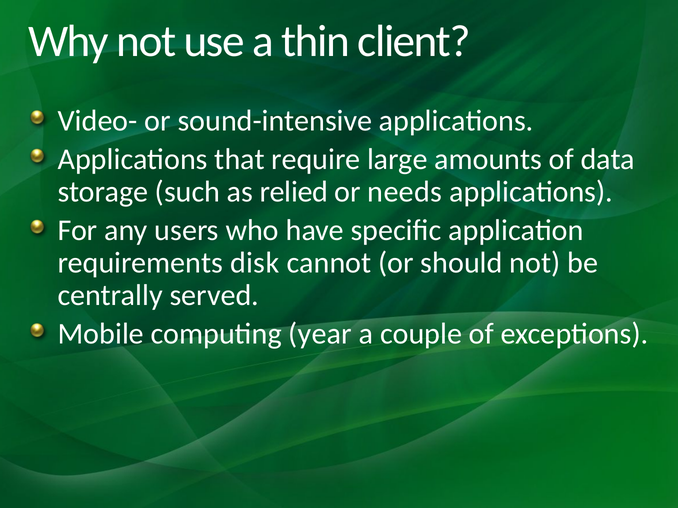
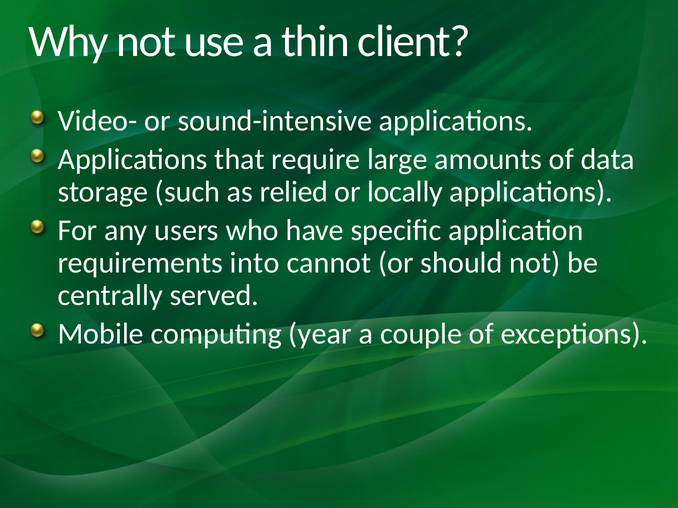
needs: needs -> locally
disk: disk -> into
